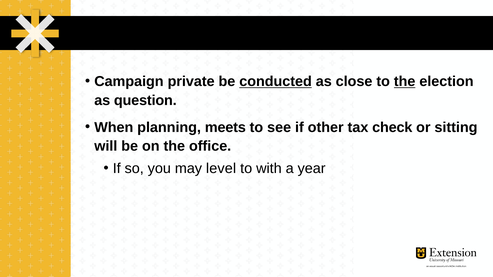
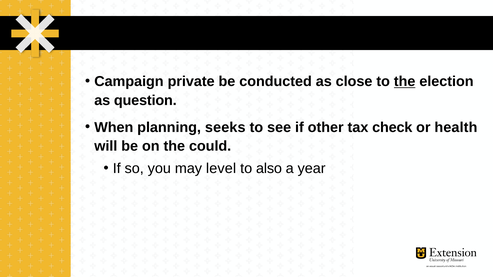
conducted underline: present -> none
meets: meets -> seeks
sitting: sitting -> health
office: office -> could
with: with -> also
